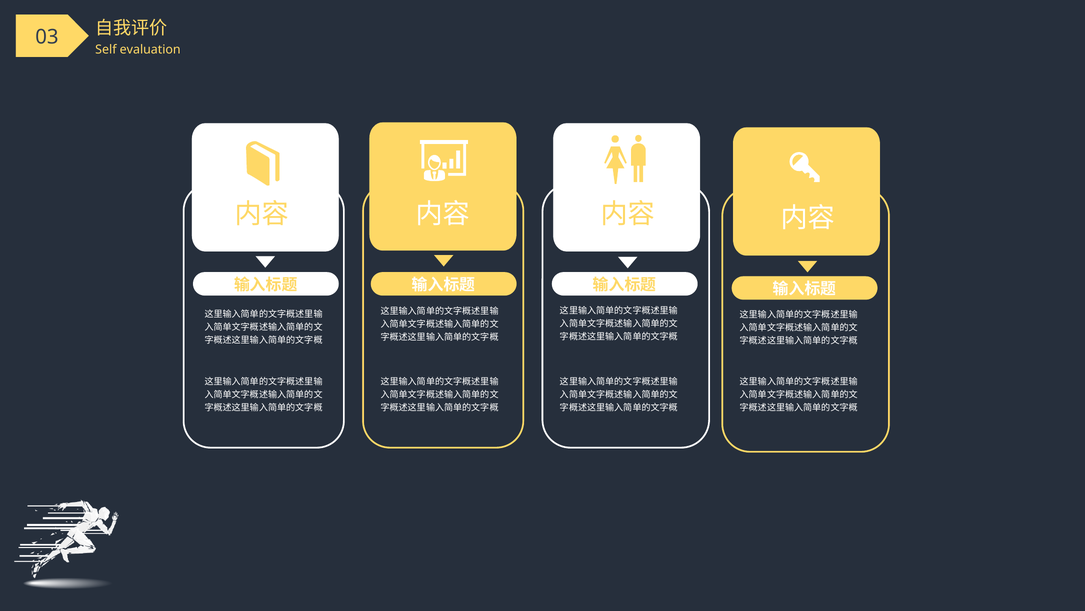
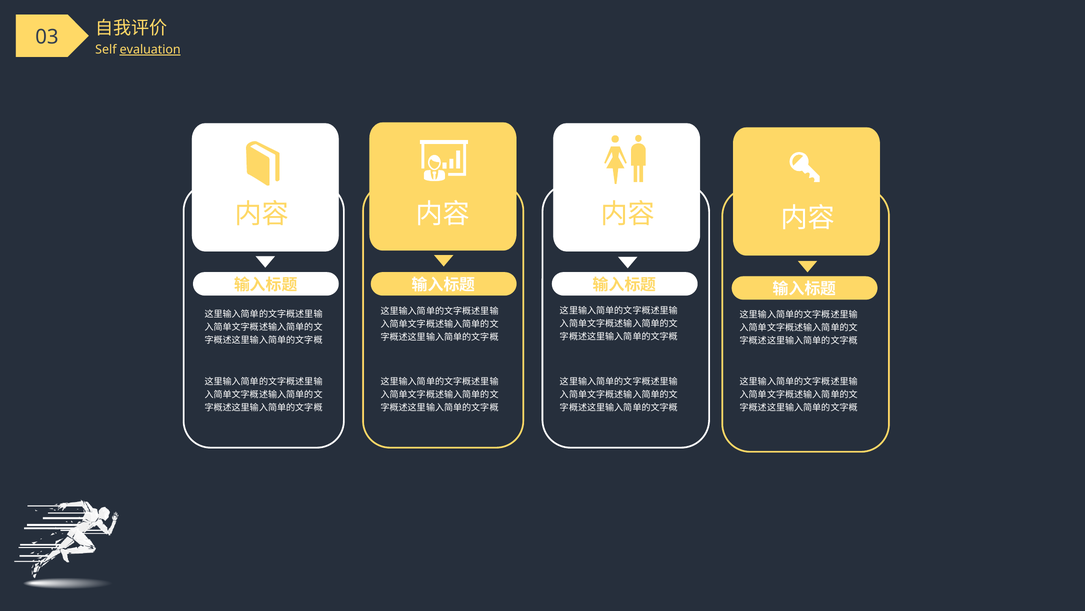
evaluation underline: none -> present
